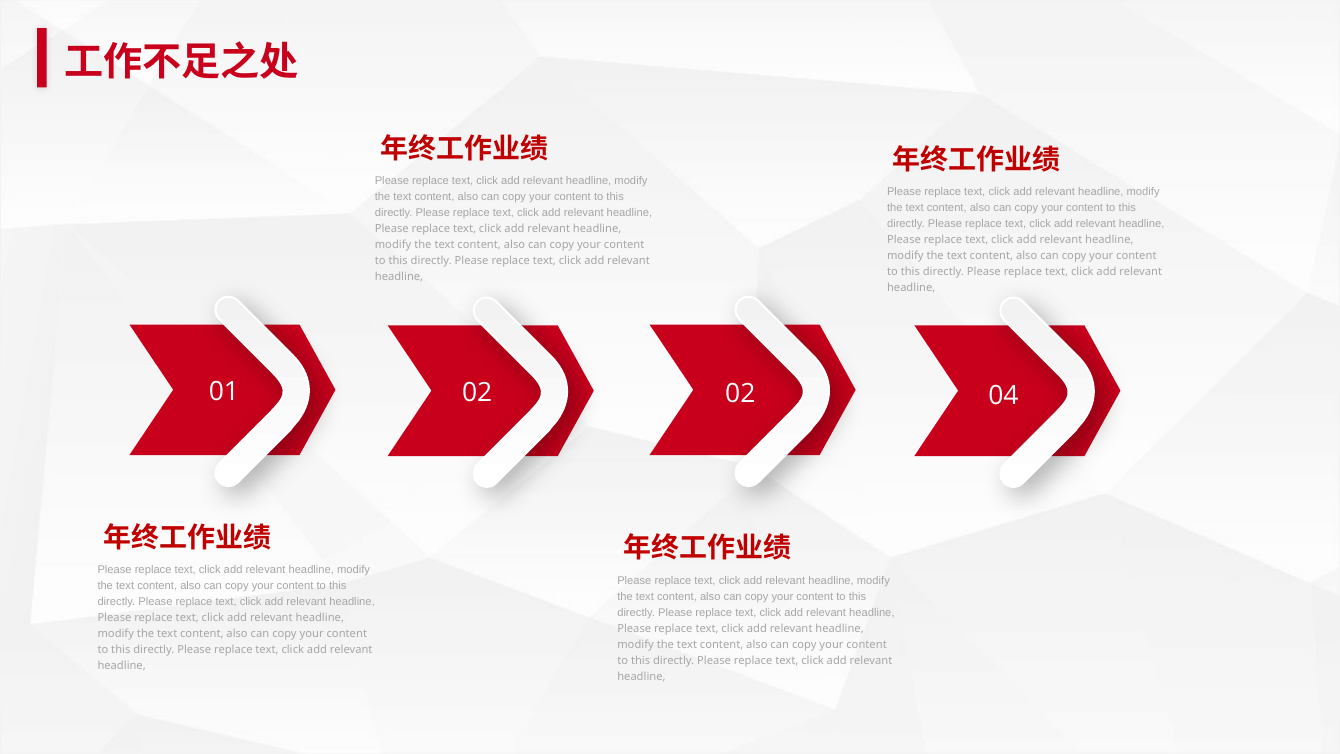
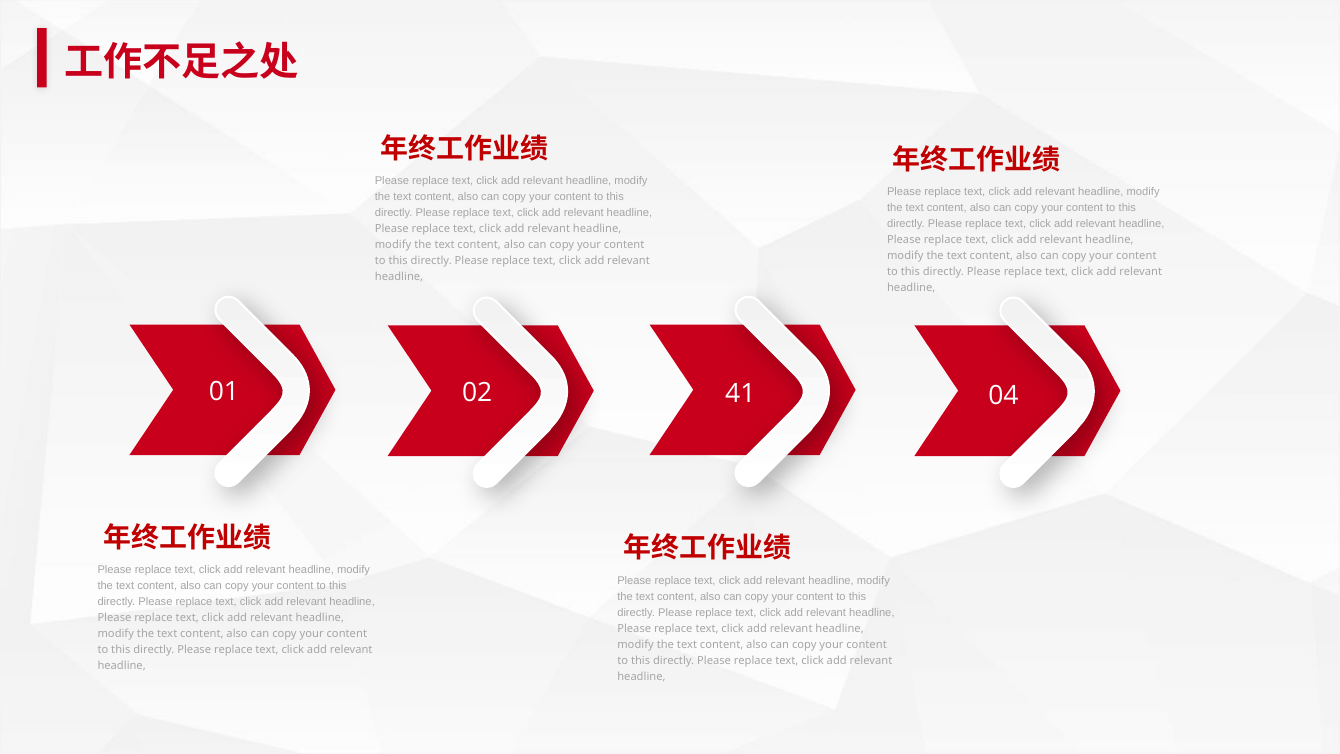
02 02: 02 -> 41
